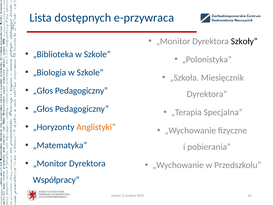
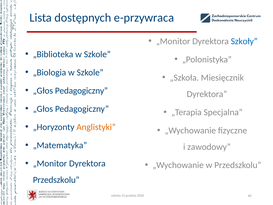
Szkoły colour: black -> blue
pobierania: pobierania -> zawodowy
Współpracy at (56, 180): Współpracy -> Przedszkolu
